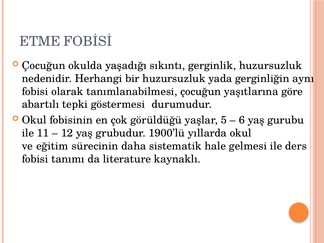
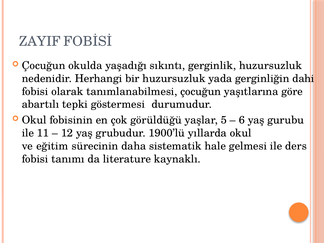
ETME: ETME -> ZAYIF
aynı: aynı -> dahi
